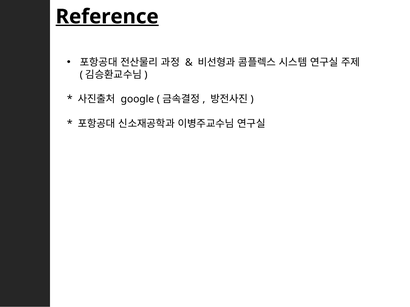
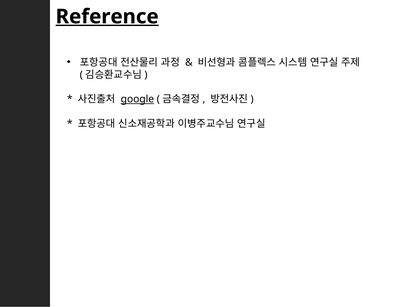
google underline: none -> present
